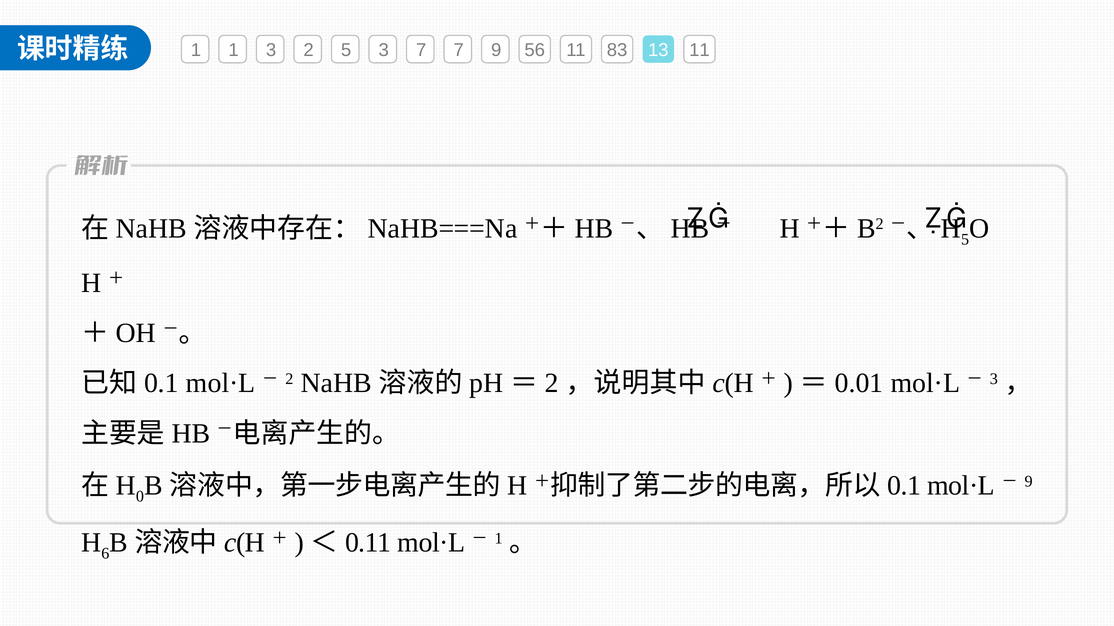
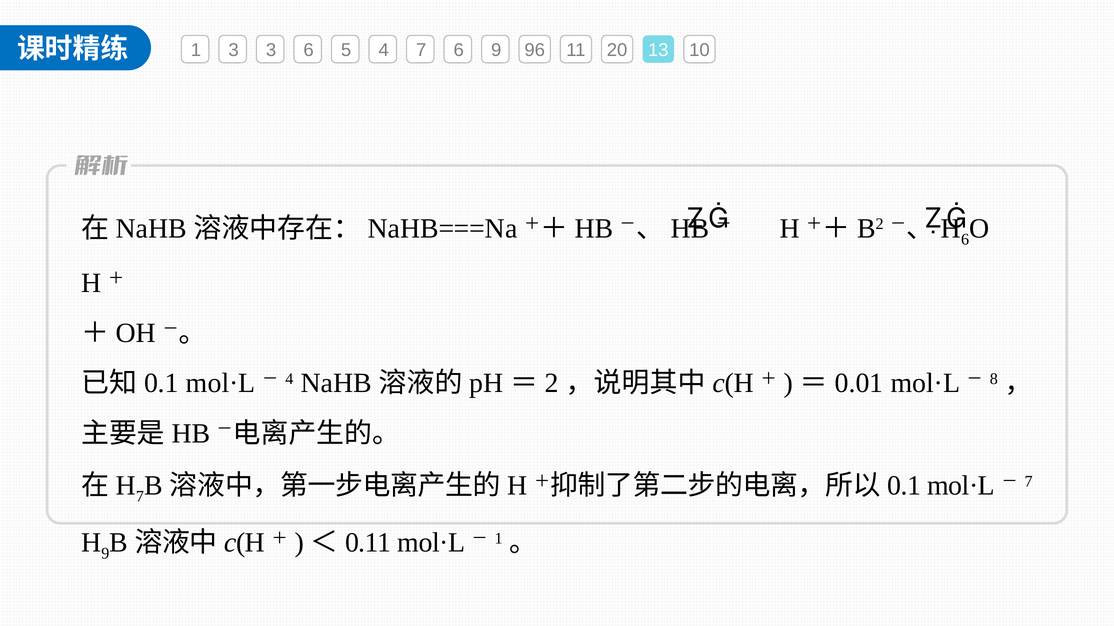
1 1: 1 -> 3
3 2: 2 -> 6
5 3: 3 -> 4
7 7: 7 -> 6
56: 56 -> 96
83: 83 -> 20
13 11: 11 -> 10
5 at (965, 240): 5 -> 6
2 at (289, 379): 2 -> 4
3 at (994, 379): 3 -> 8
0 at (140, 497): 0 -> 7
9 at (1029, 482): 9 -> 7
6 at (105, 554): 6 -> 9
